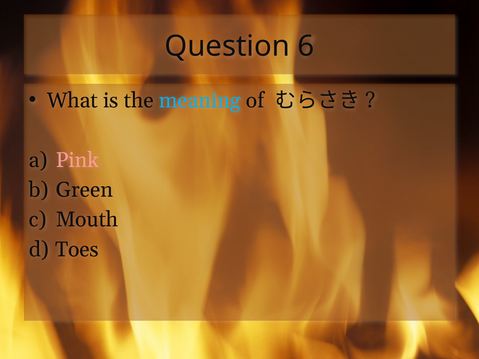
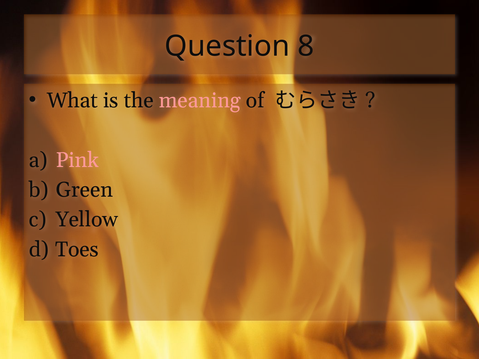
6: 6 -> 8
meaning colour: light blue -> pink
Mouth: Mouth -> Yellow
